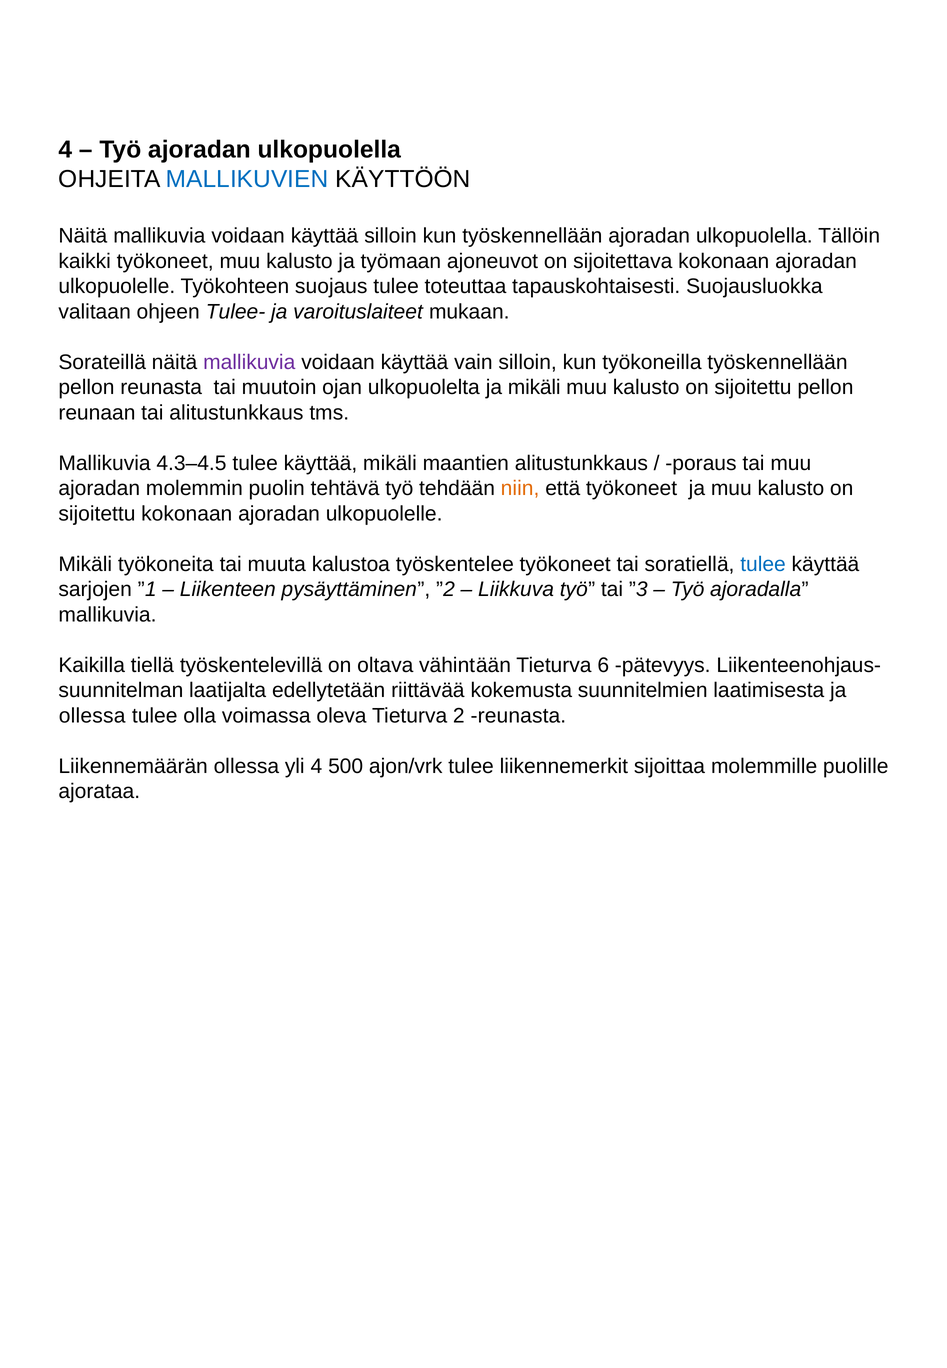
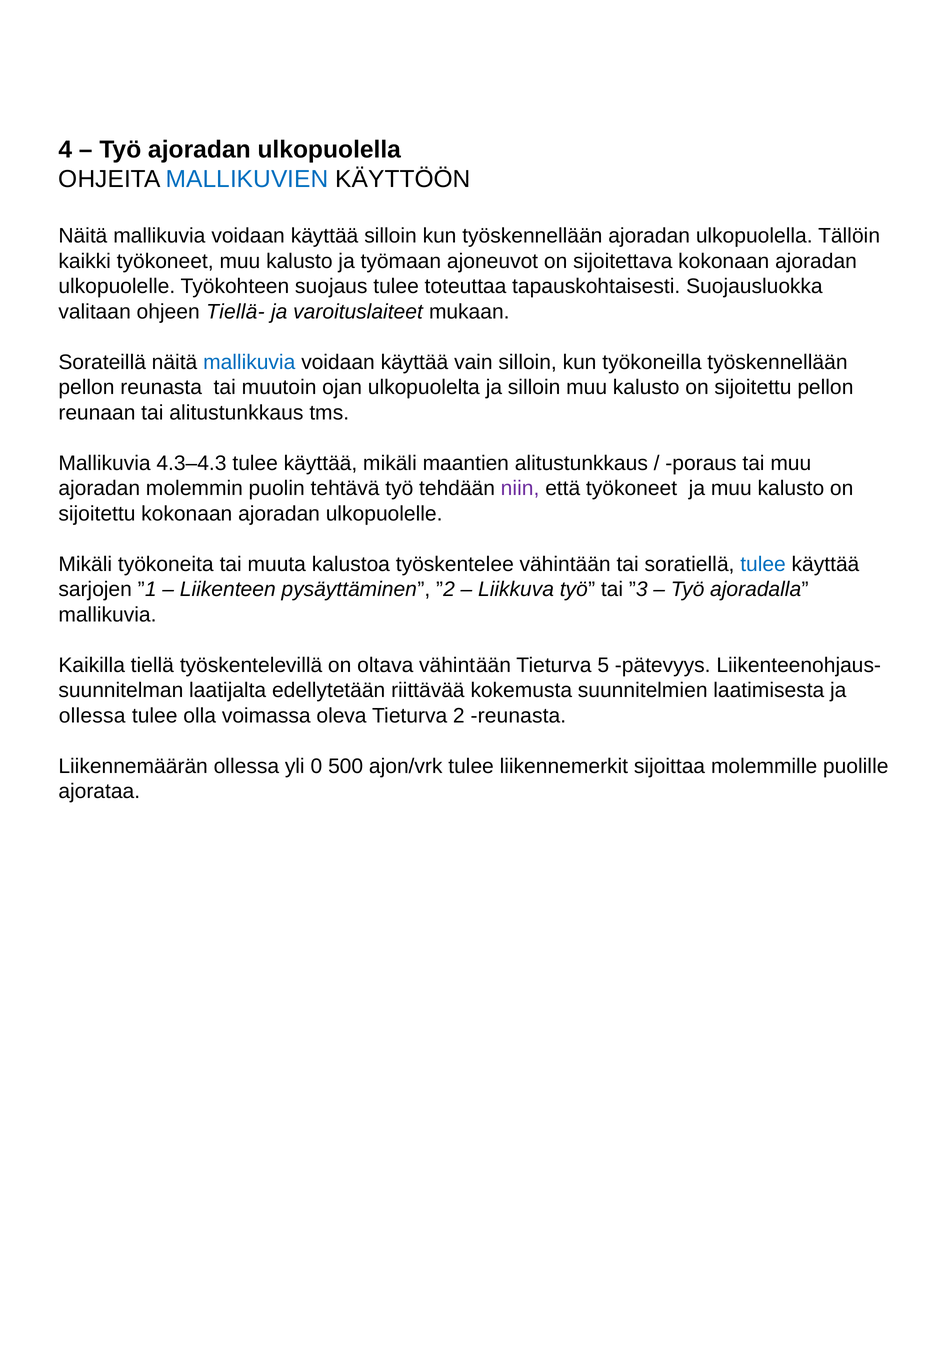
Tulee-: Tulee- -> Tiellä-
mallikuvia at (249, 362) colour: purple -> blue
ja mikäli: mikäli -> silloin
4.3–4.5: 4.3–4.5 -> 4.3–4.3
niin colour: orange -> purple
työskentelee työkoneet: työkoneet -> vähintään
6: 6 -> 5
yli 4: 4 -> 0
